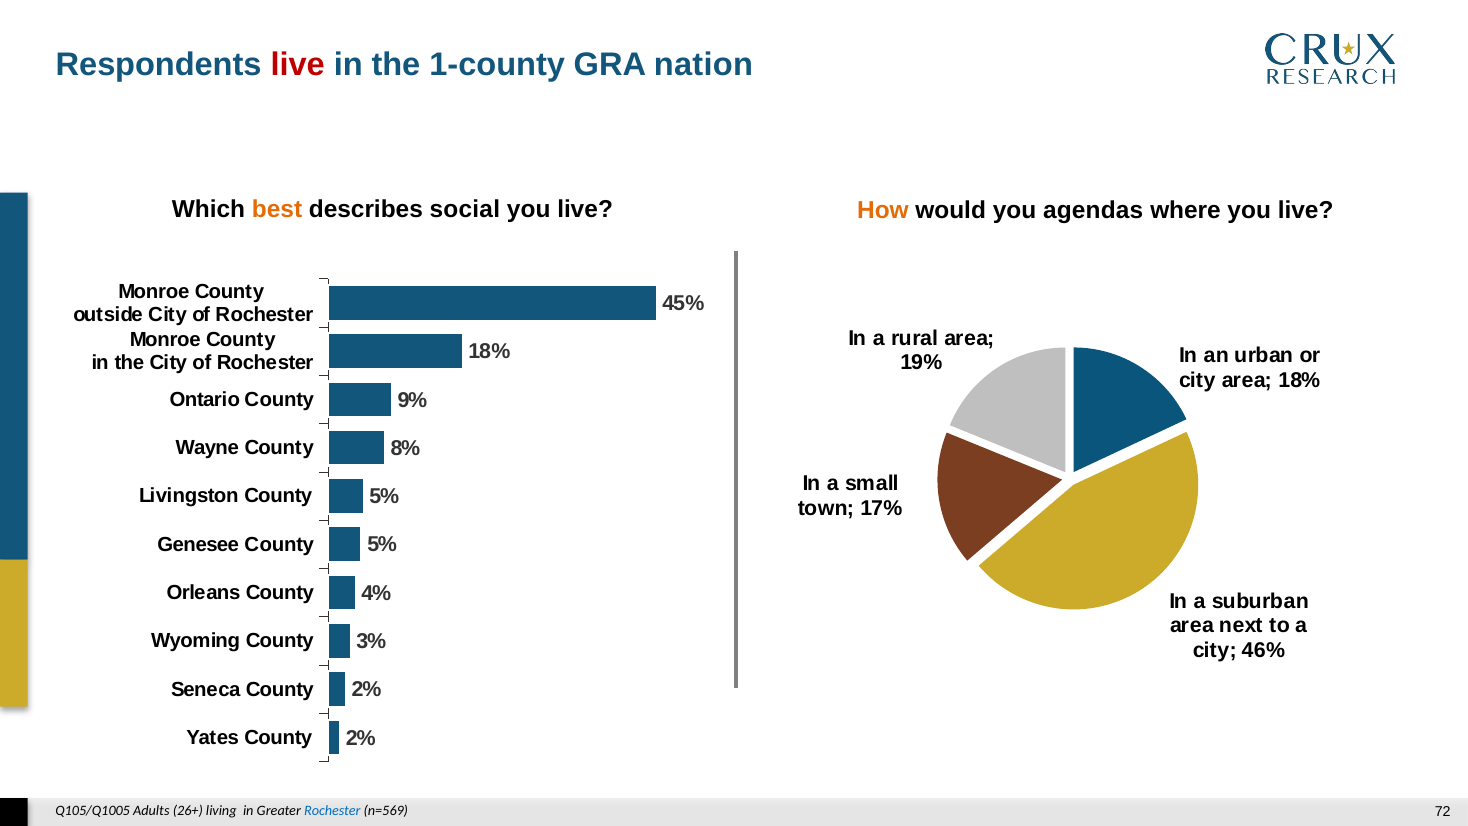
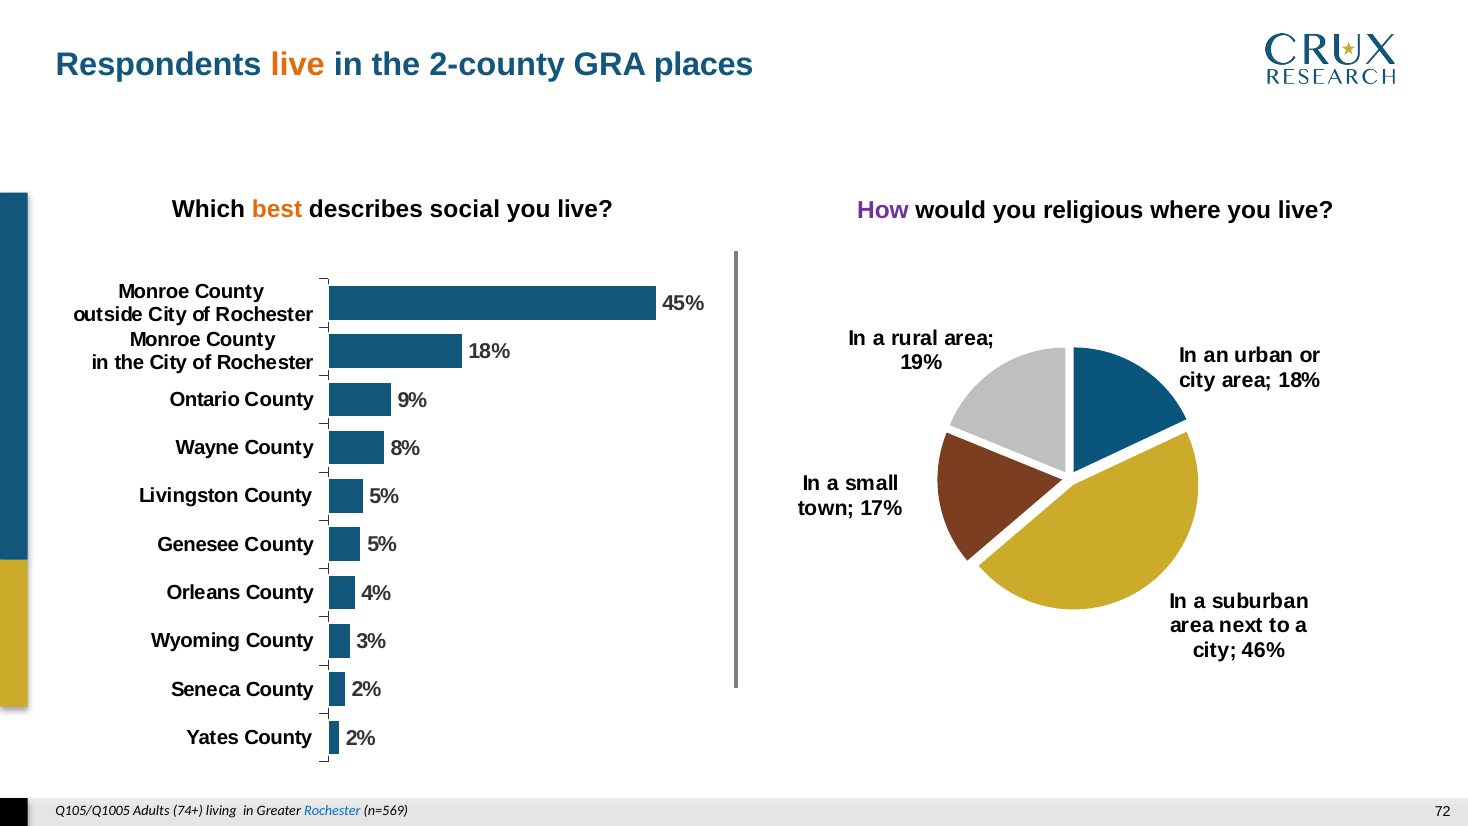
live at (298, 65) colour: red -> orange
1-county: 1-county -> 2-county
nation: nation -> places
How colour: orange -> purple
agendas: agendas -> religious
26+: 26+ -> 74+
